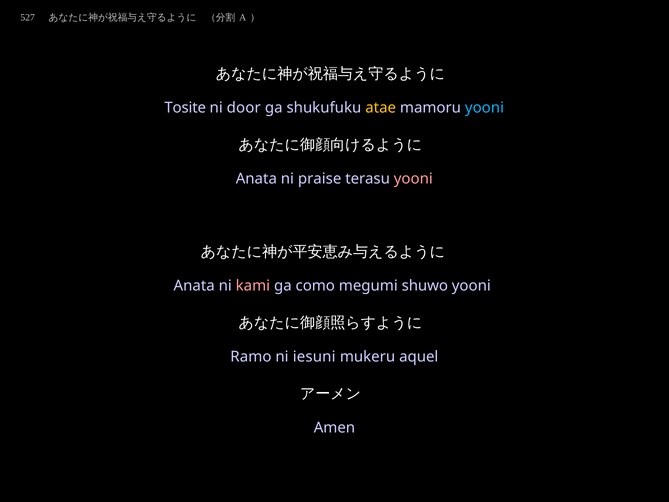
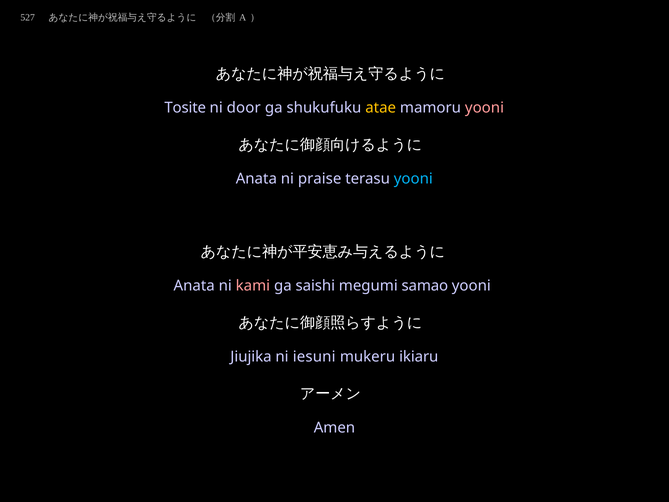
yooni at (484, 108) colour: light blue -> pink
yooni at (413, 179) colour: pink -> light blue
como: como -> saishi
shuwo: shuwo -> samao
Ramo: Ramo -> Jiujika
aquel: aquel -> ikiaru
